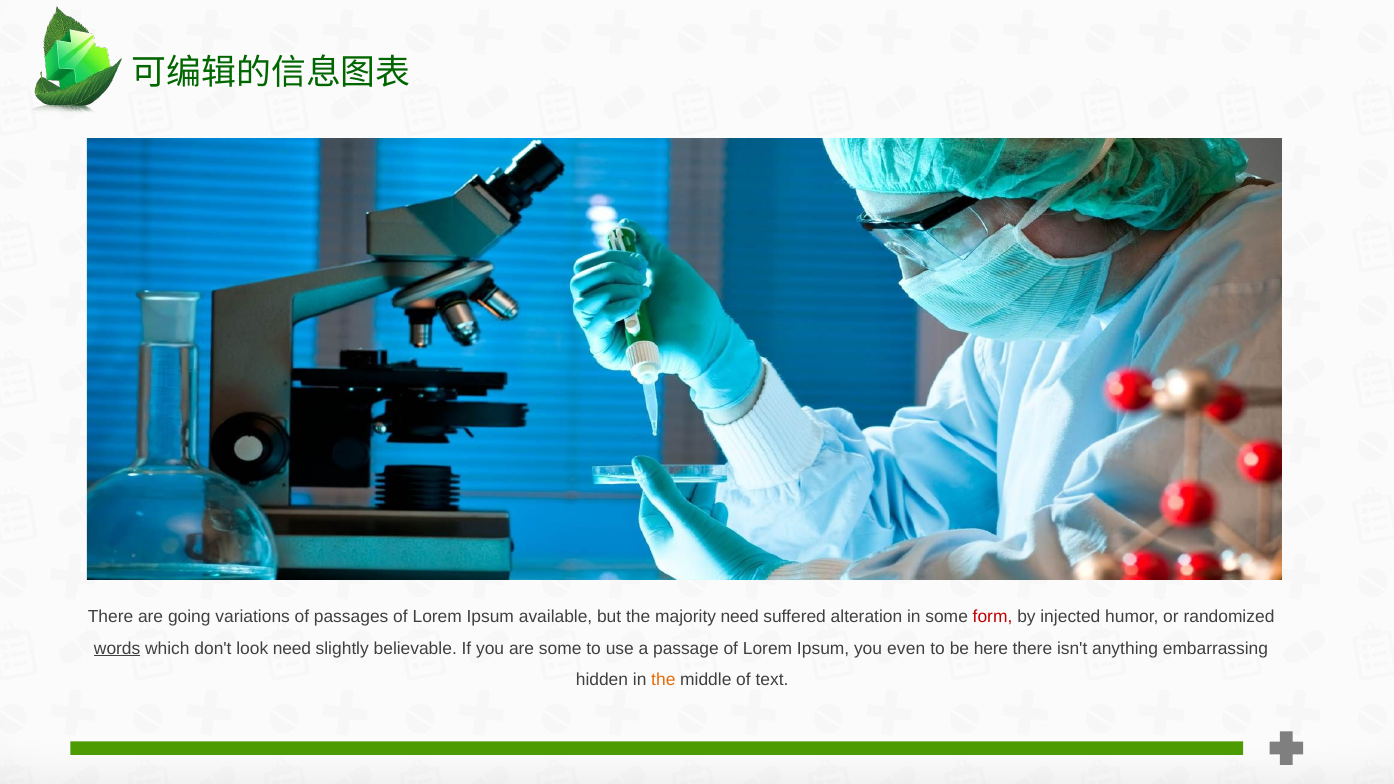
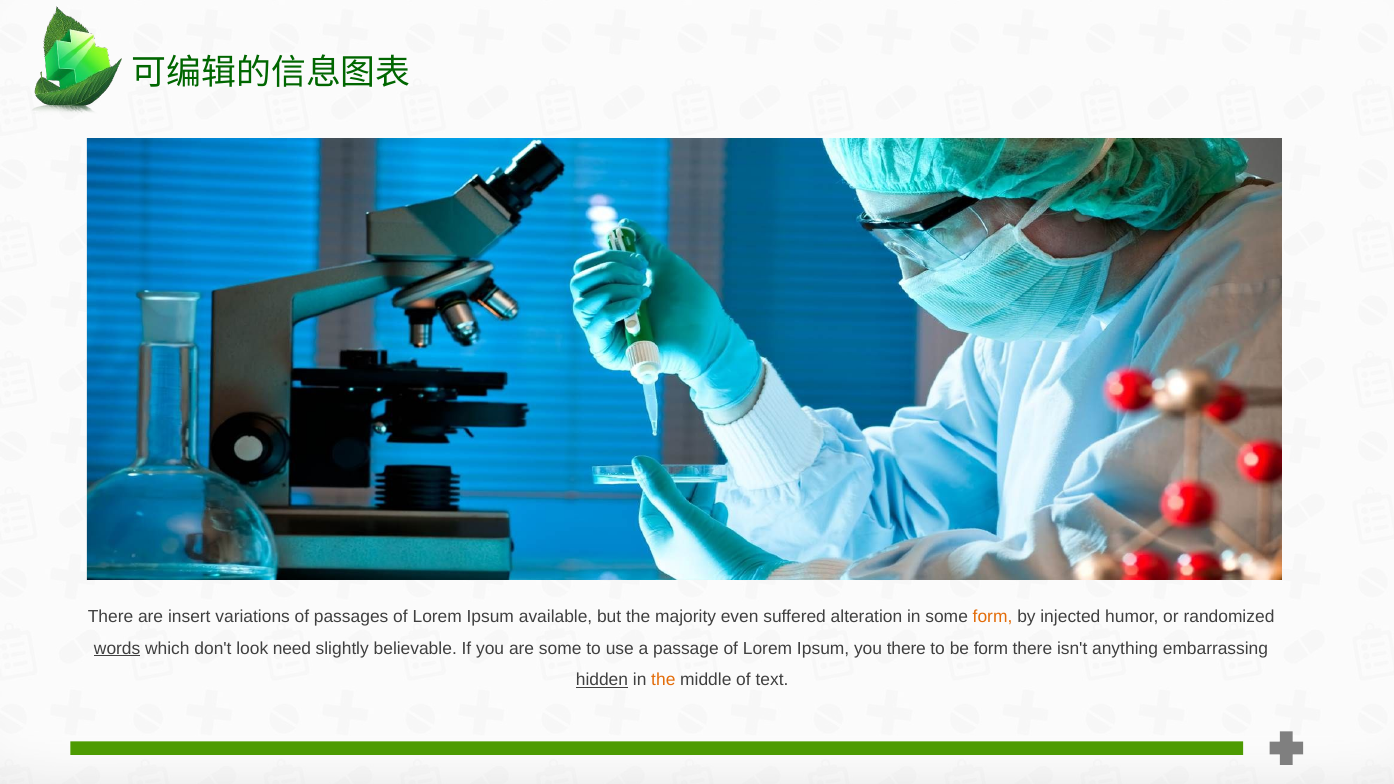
going: going -> insert
majority need: need -> even
form at (993, 617) colour: red -> orange
you even: even -> there
be here: here -> form
hidden underline: none -> present
